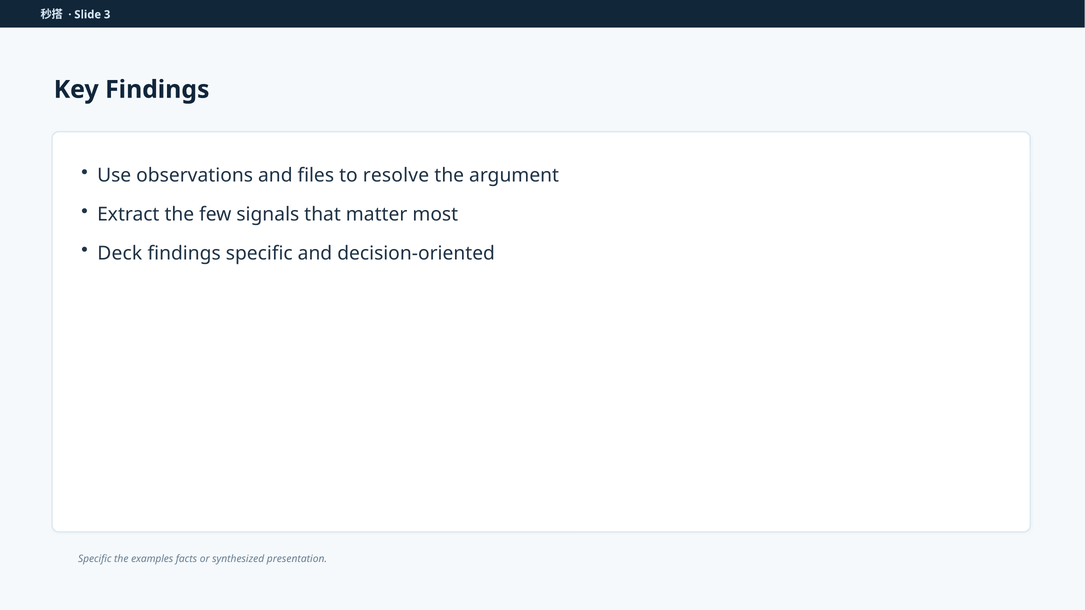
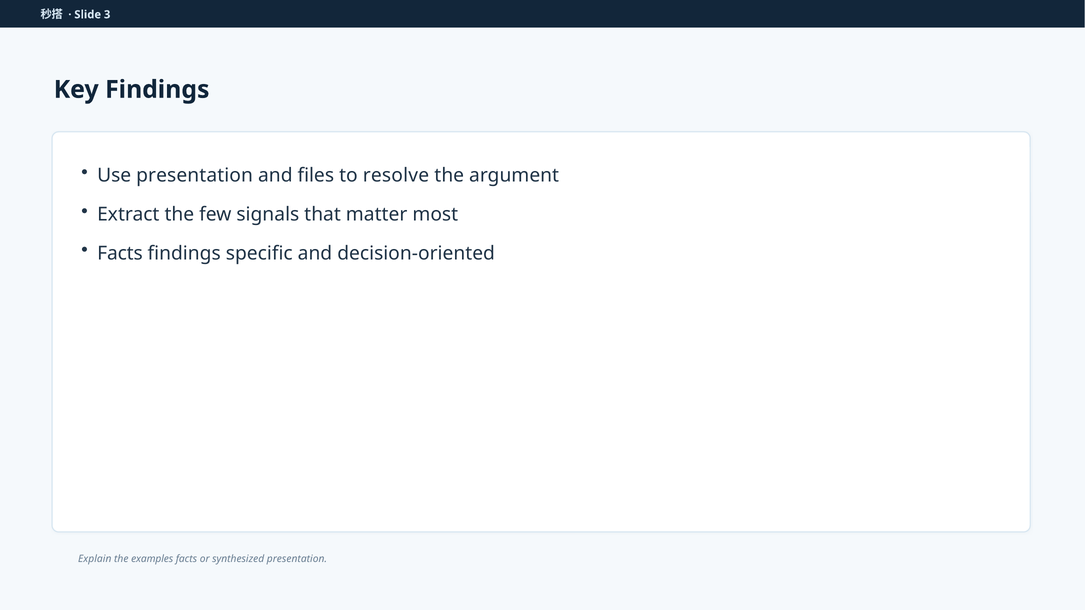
Use observations: observations -> presentation
Deck at (120, 253): Deck -> Facts
Specific at (95, 559): Specific -> Explain
